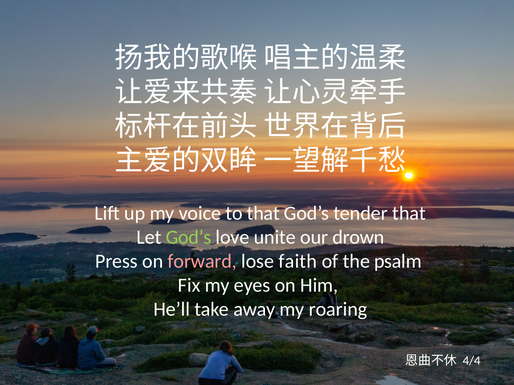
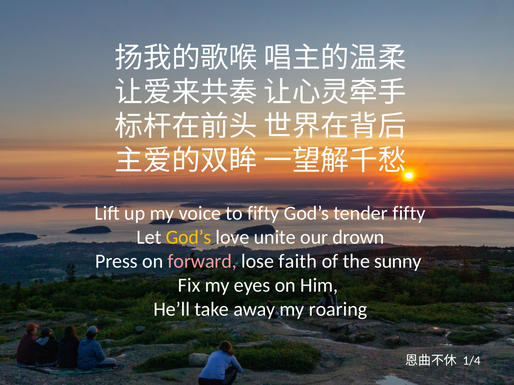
to that: that -> fifty
tender that: that -> fifty
God’s at (189, 237) colour: light green -> yellow
psalm: psalm -> sunny
4/4: 4/4 -> 1/4
